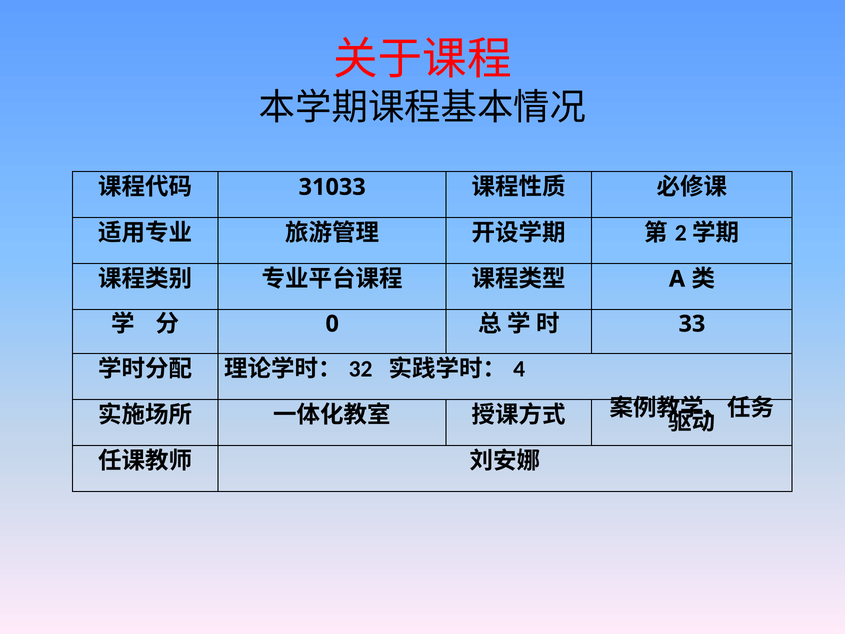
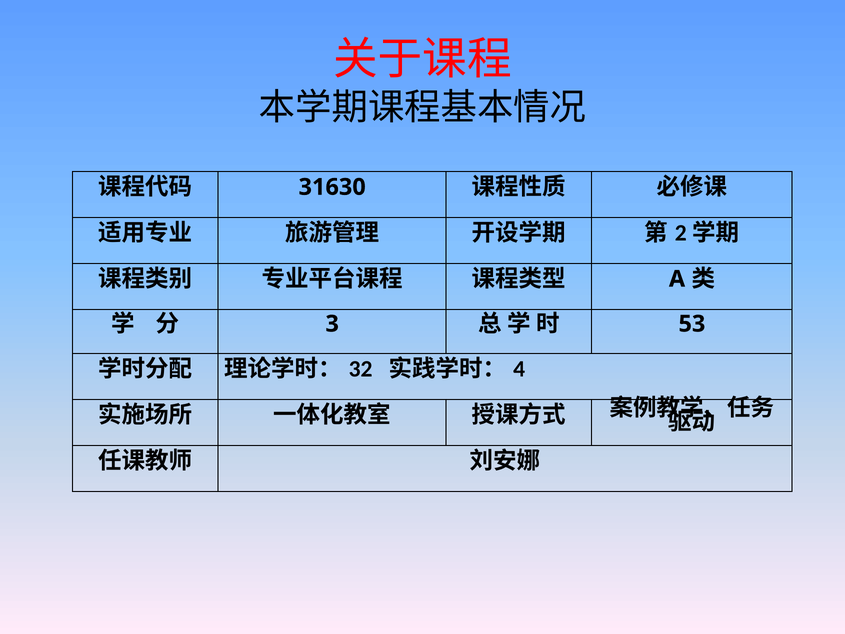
31033: 31033 -> 31630
0: 0 -> 3
33: 33 -> 53
